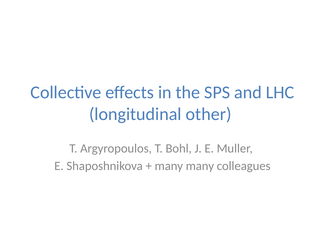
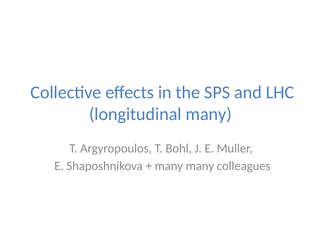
longitudinal other: other -> many
